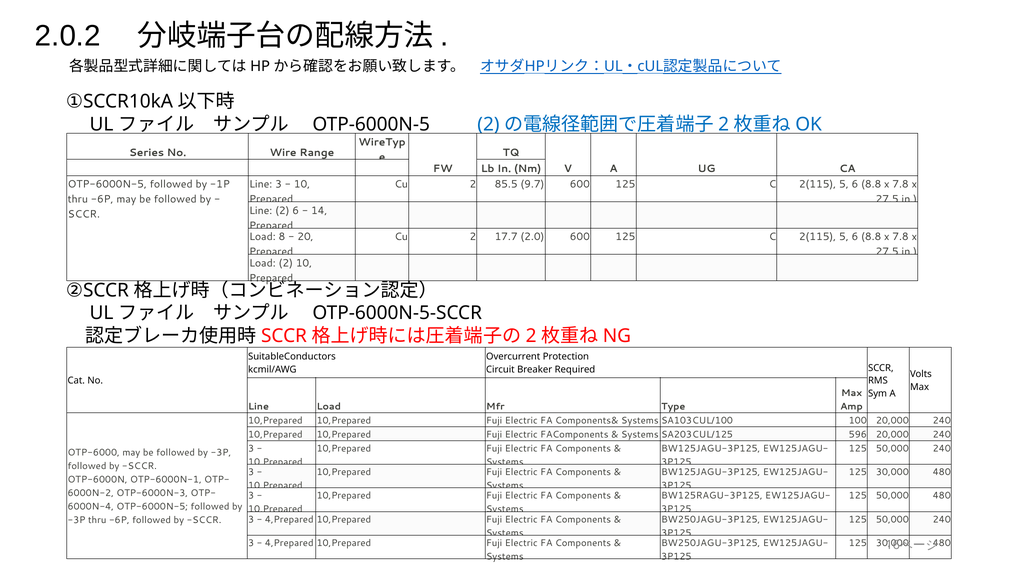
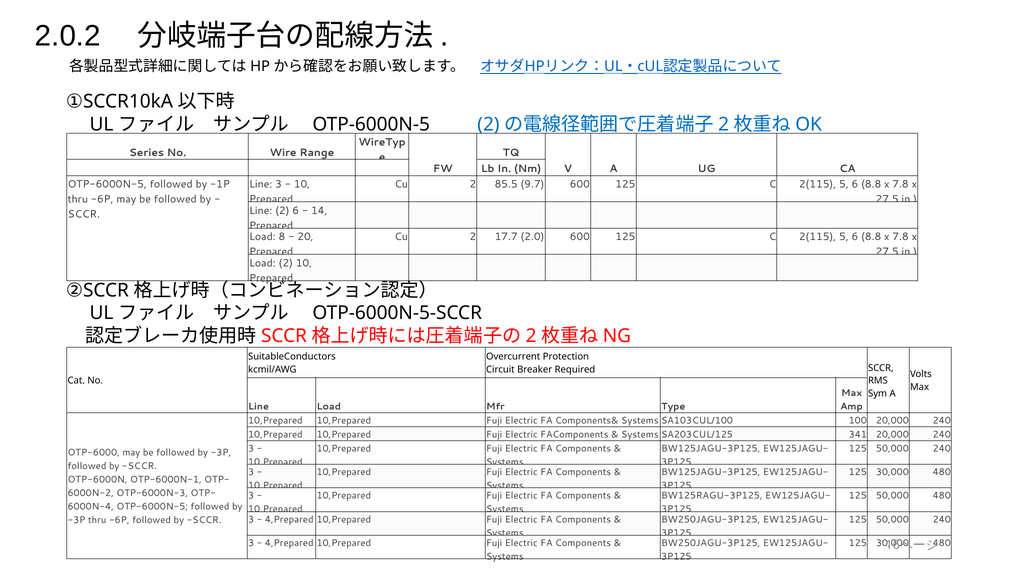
596: 596 -> 341
